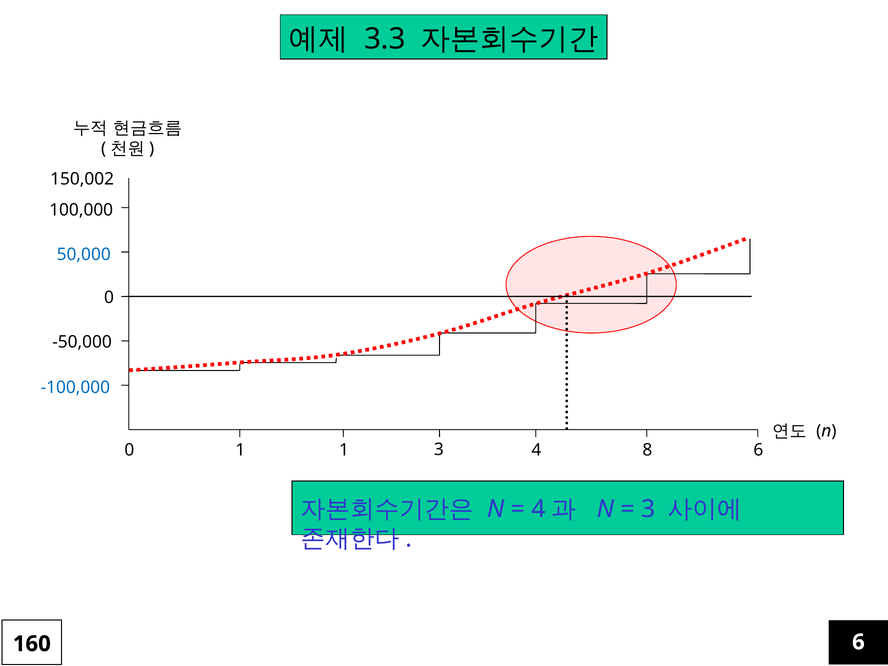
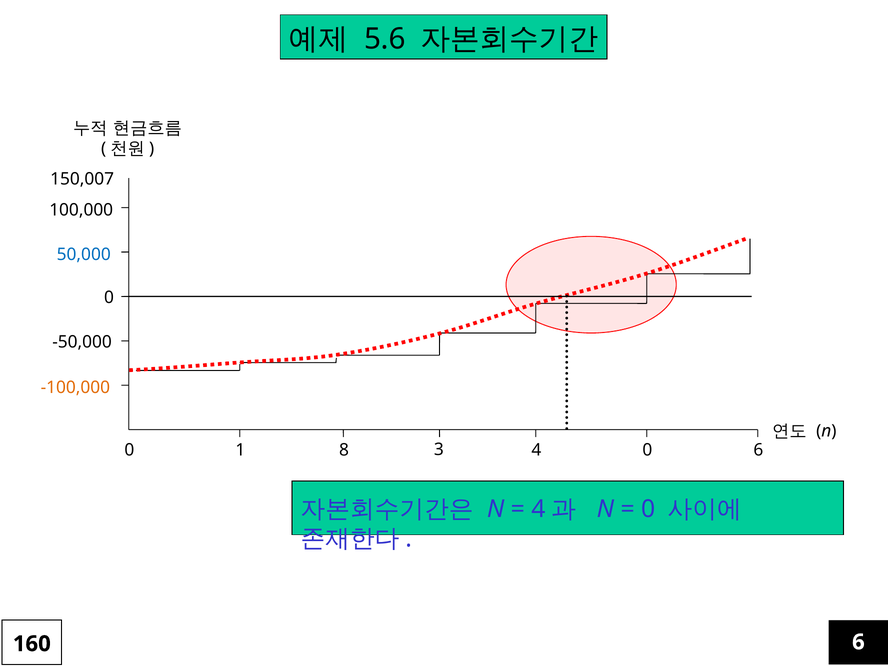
3.3: 3.3 -> 5.6
150,002: 150,002 -> 150,007
-100,000 colour: blue -> orange
1 1: 1 -> 8
4 8: 8 -> 0
3 at (648, 509): 3 -> 0
